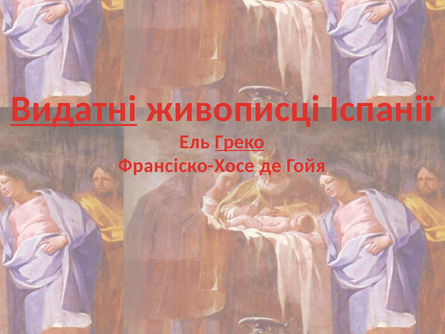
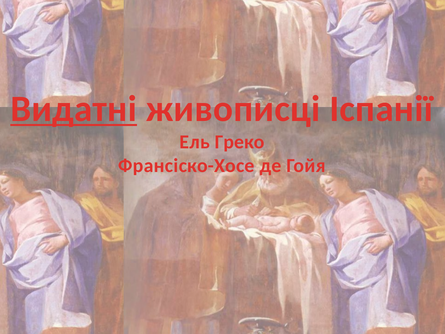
Греко underline: present -> none
